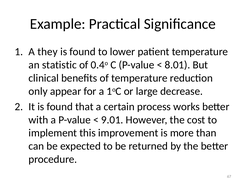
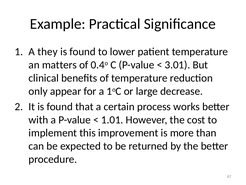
statistic: statistic -> matters
8.01: 8.01 -> 3.01
9.01: 9.01 -> 1.01
